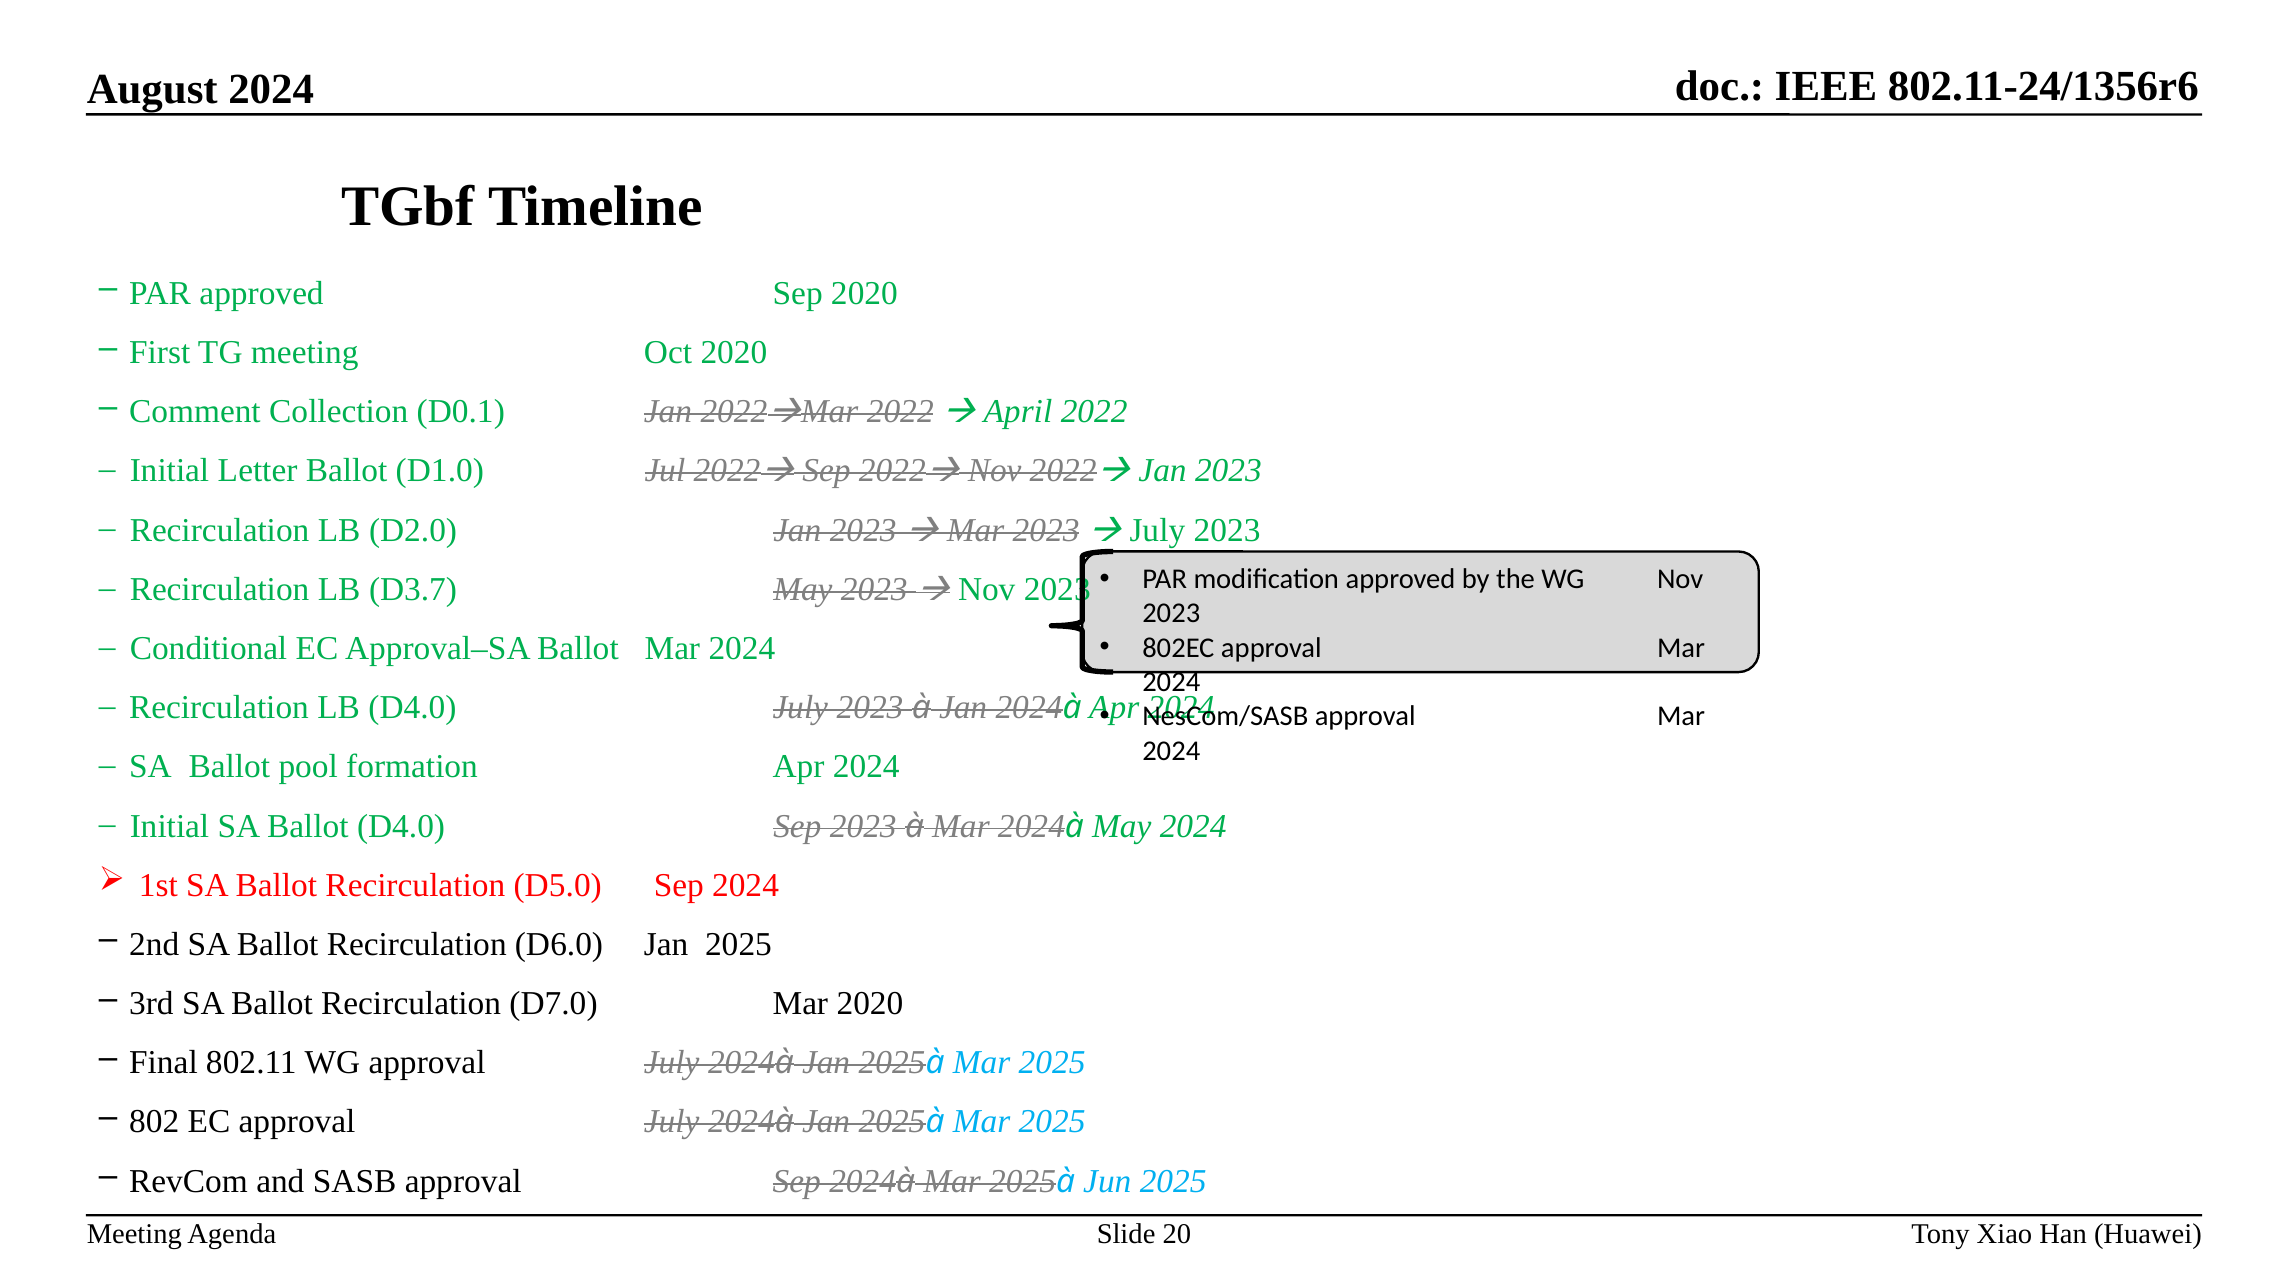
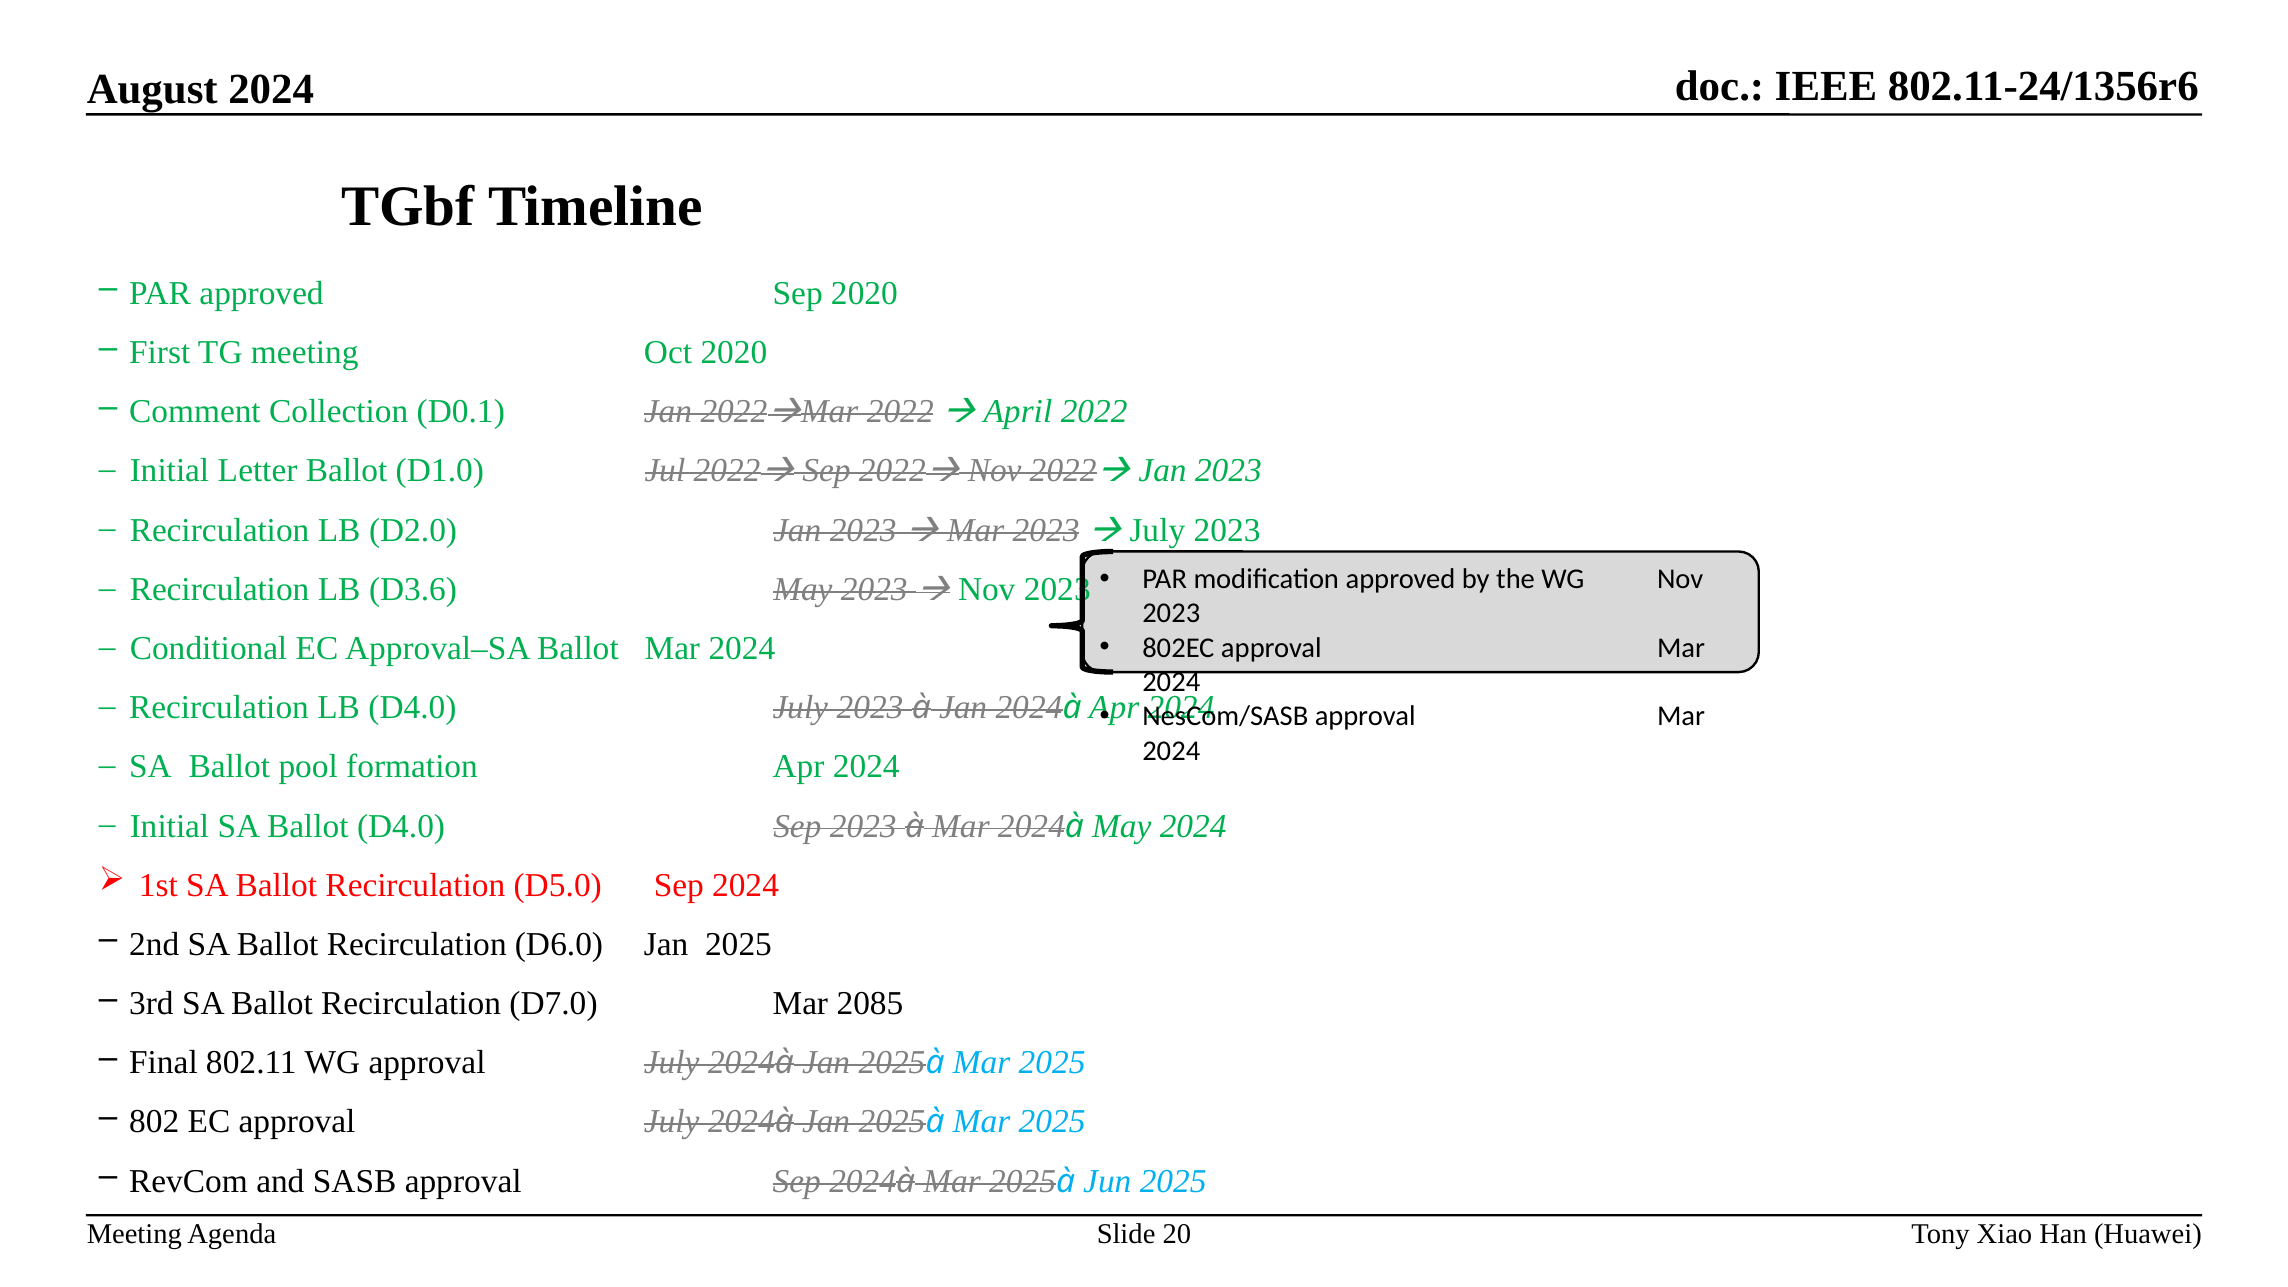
D3.7: D3.7 -> D3.6
Mar 2020: 2020 -> 2085
